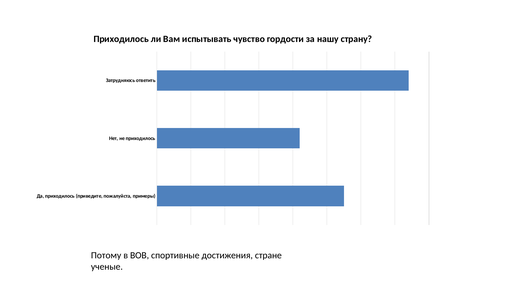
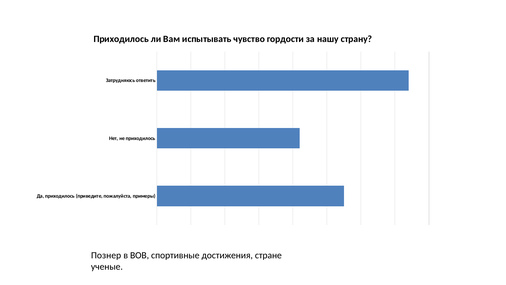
Потому: Потому -> Познер
